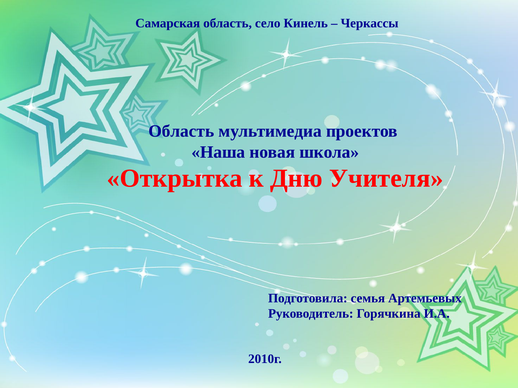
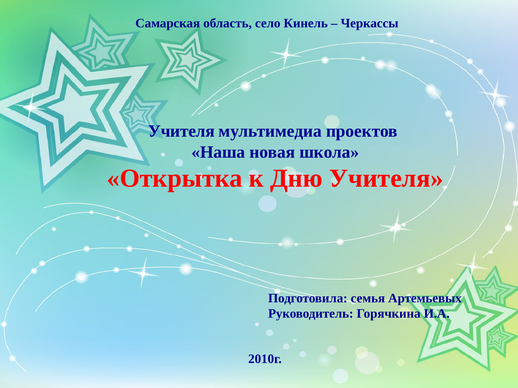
Область at (181, 131): Область -> Учителя
